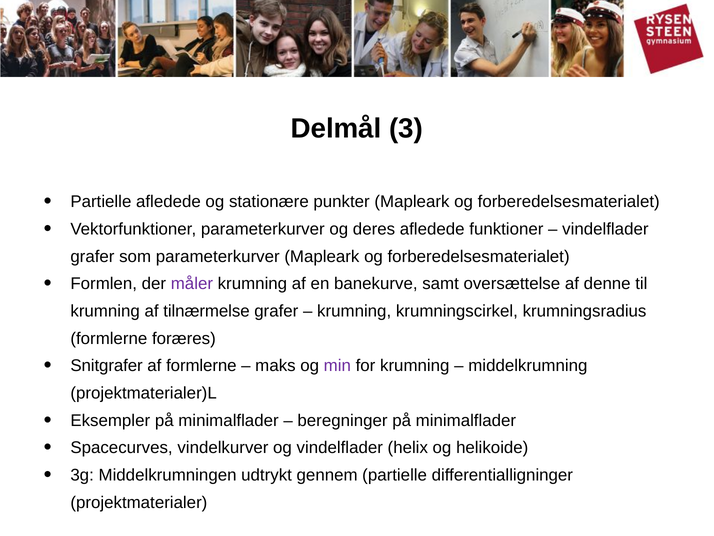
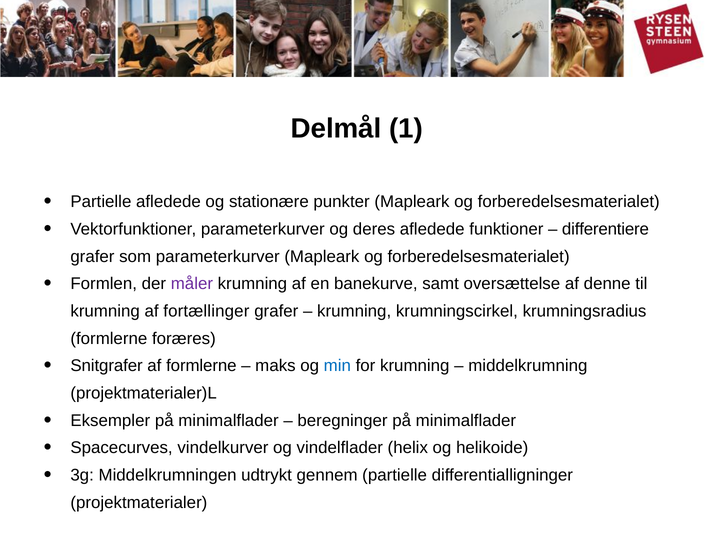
3: 3 -> 1
vindelflader at (605, 229): vindelflader -> differentiere
tilnærmelse: tilnærmelse -> fortællinger
min colour: purple -> blue
